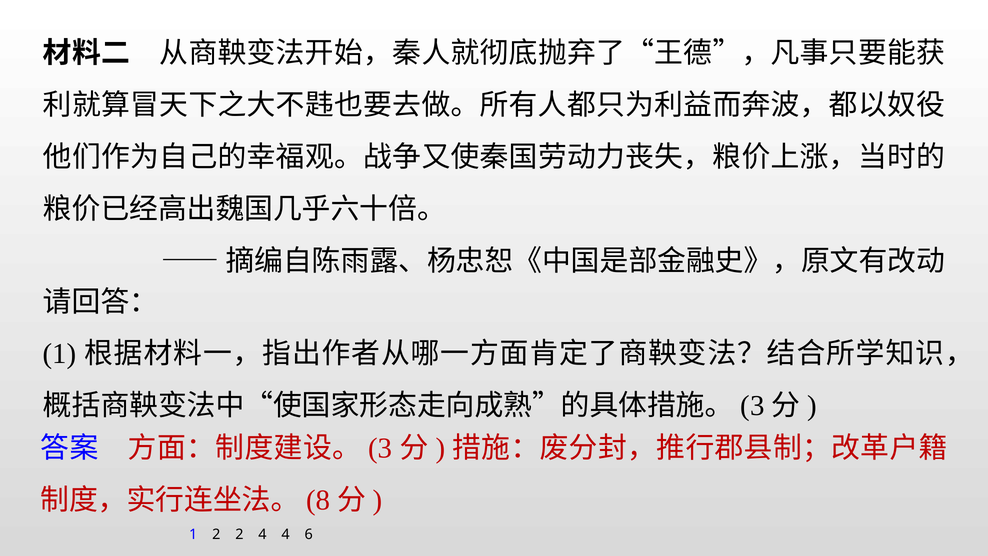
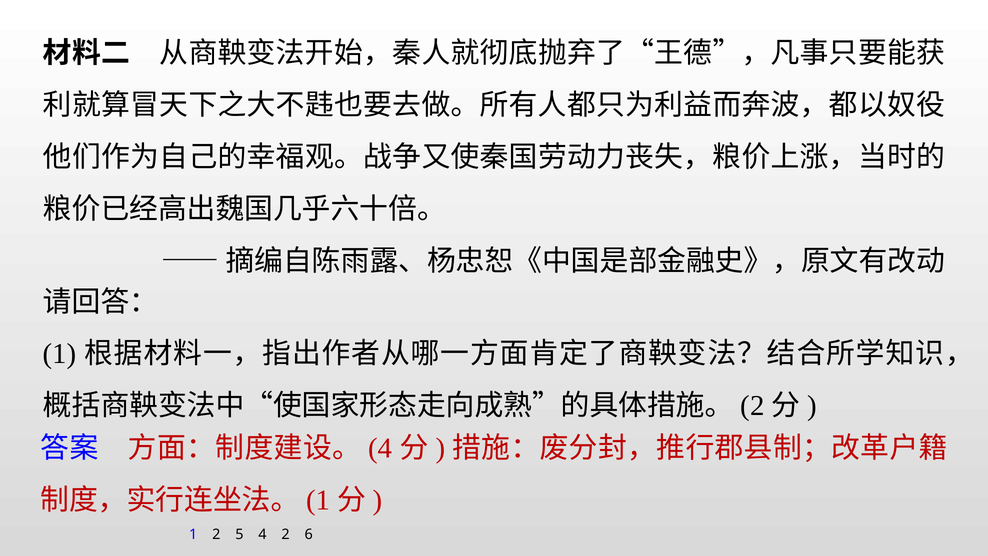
3 at (752, 406): 3 -> 2
3 at (380, 448): 3 -> 4
8 at (318, 500): 8 -> 1
2 2: 2 -> 5
4 4: 4 -> 2
